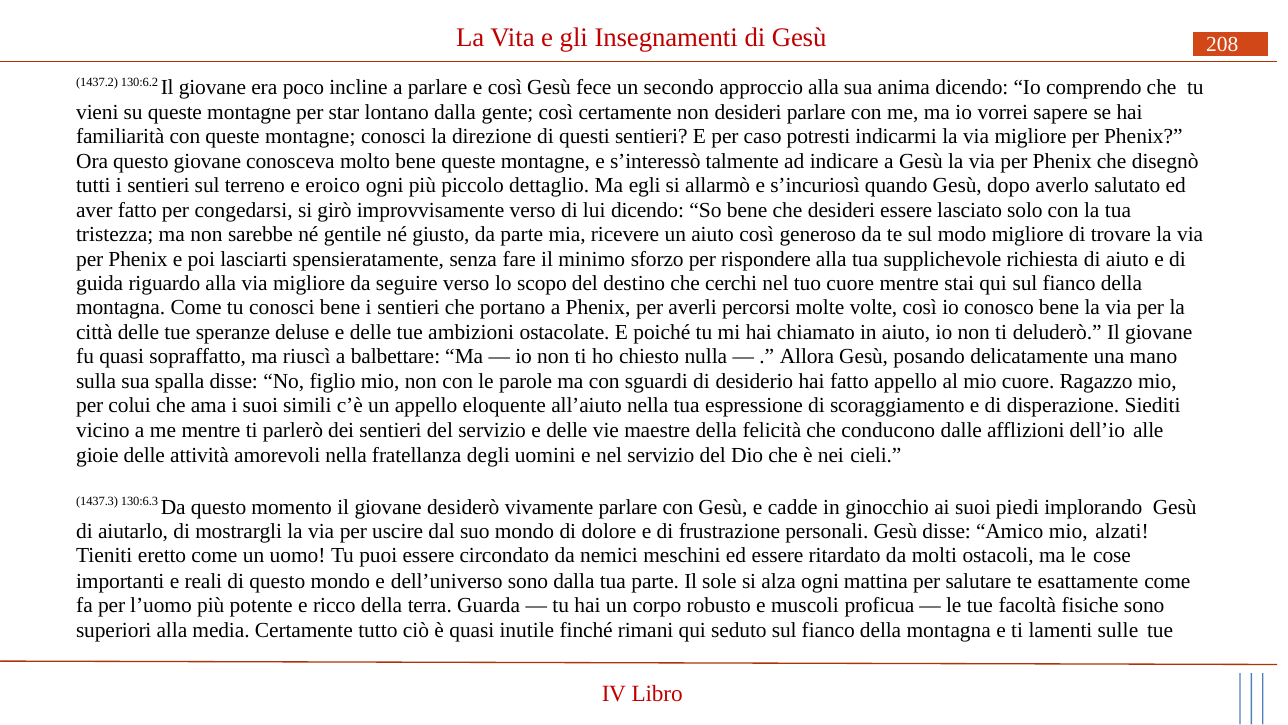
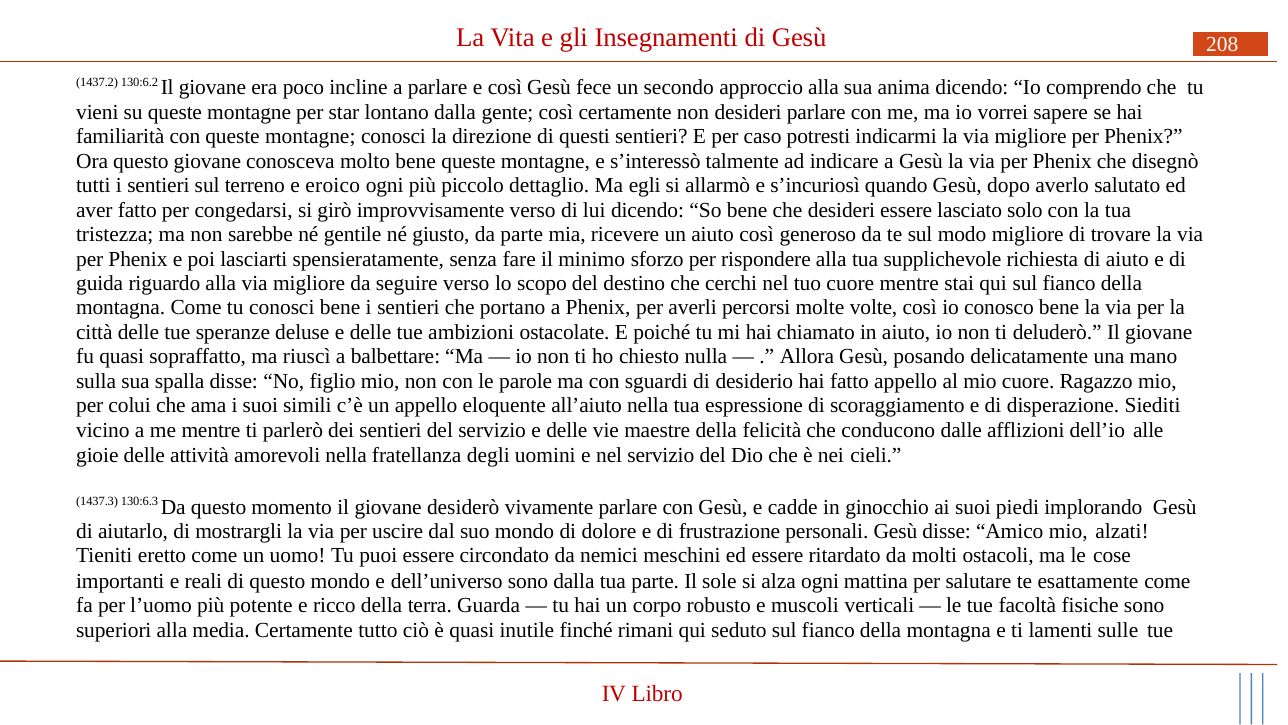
proficua: proficua -> verticali
